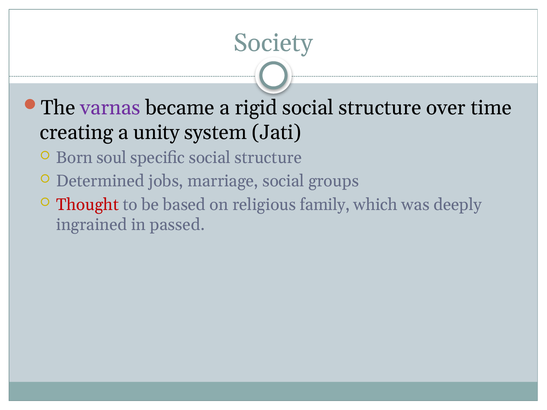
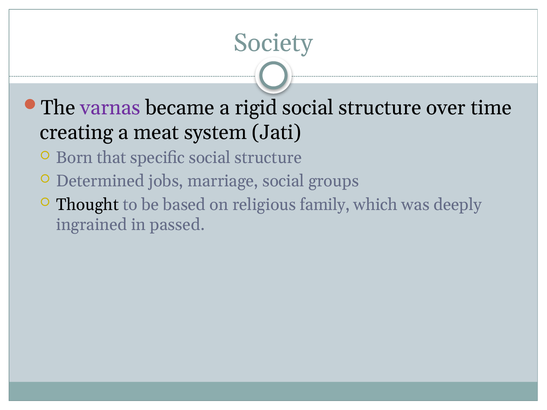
unity: unity -> meat
soul: soul -> that
Thought colour: red -> black
